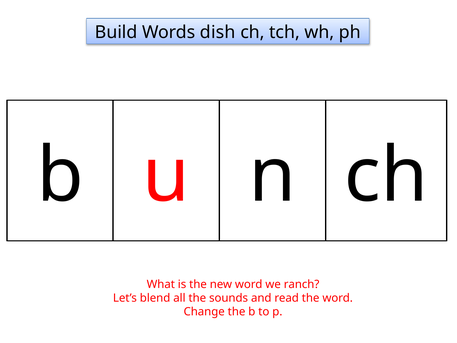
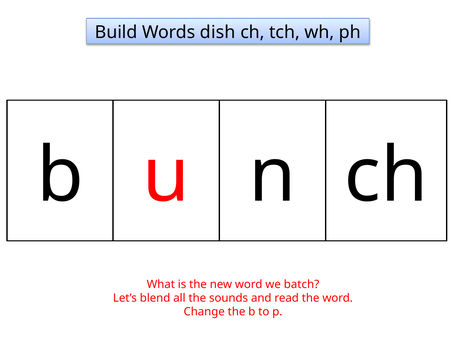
ranch: ranch -> batch
